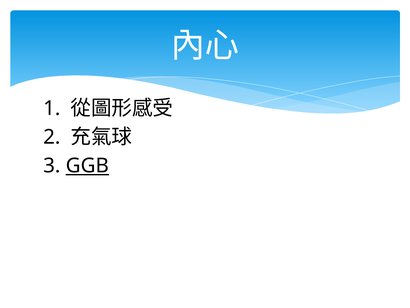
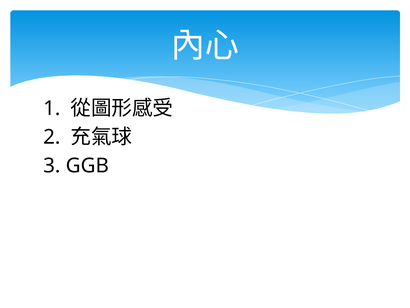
GGB underline: present -> none
